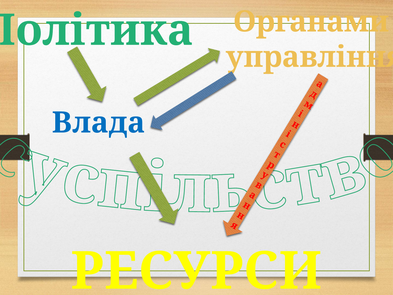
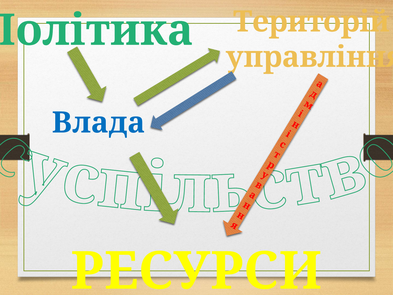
Органами: Органами -> Територій
